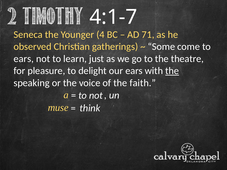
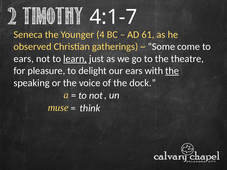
71: 71 -> 61
learn underline: none -> present
faith: faith -> dock
